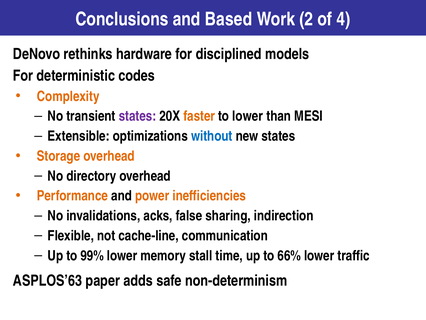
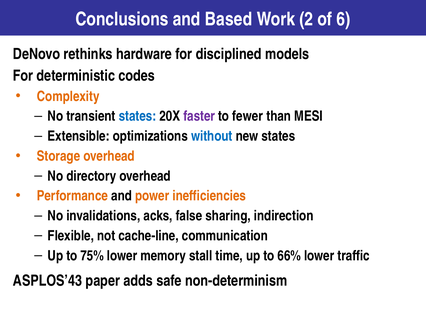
4: 4 -> 6
states at (137, 116) colour: purple -> blue
faster colour: orange -> purple
to lower: lower -> fewer
99%: 99% -> 75%
ASPLOS’63: ASPLOS’63 -> ASPLOS’43
